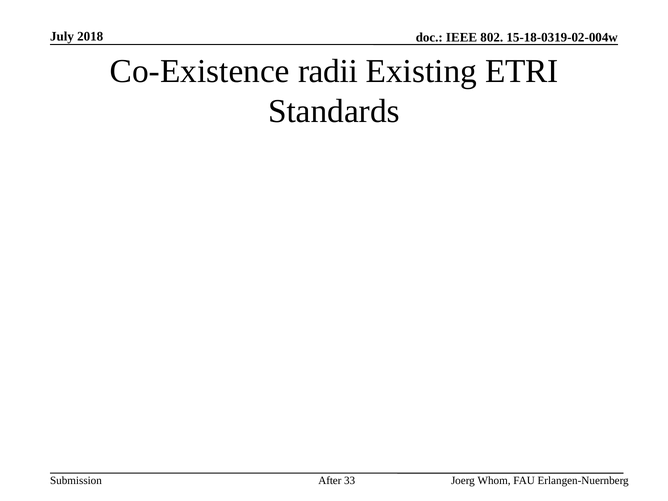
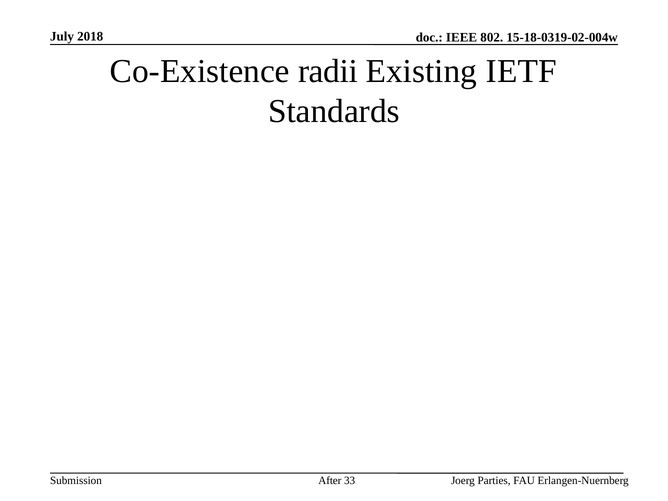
ETRI: ETRI -> IETF
Whom: Whom -> Parties
